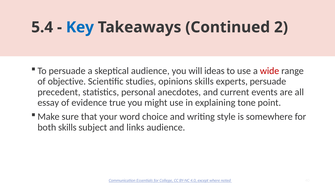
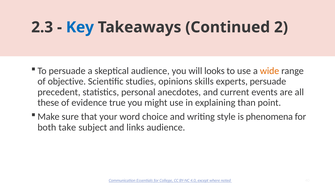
5.4: 5.4 -> 2.3
ideas: ideas -> looks
wide colour: red -> orange
essay: essay -> these
tone: tone -> than
somewhere: somewhere -> phenomena
both skills: skills -> take
